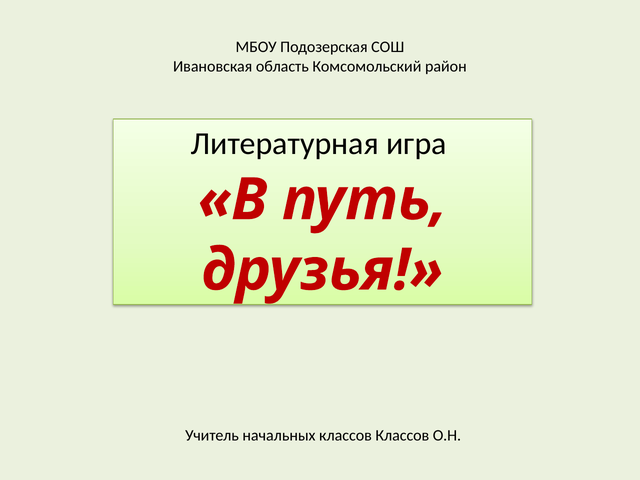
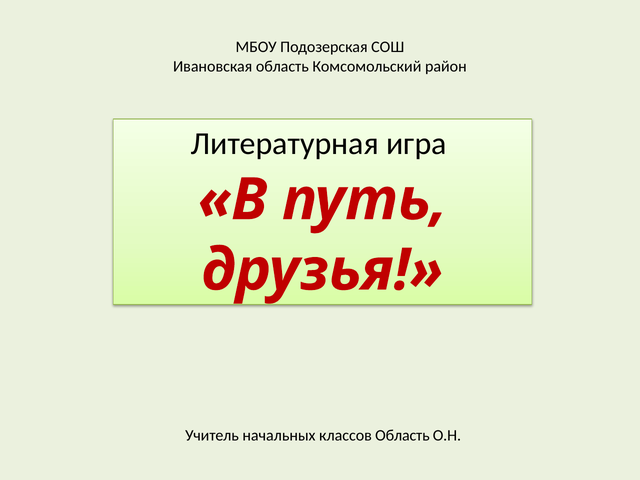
классов Классов: Классов -> Область
